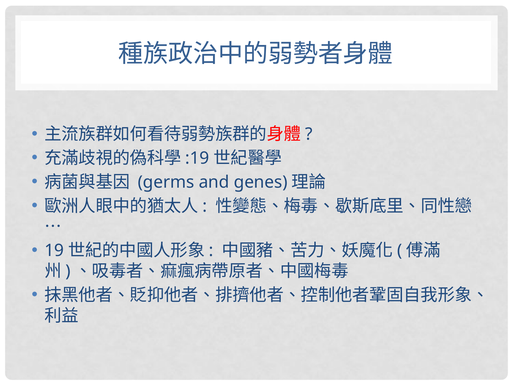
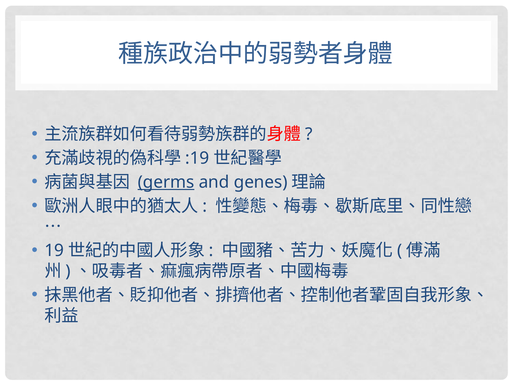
germs underline: none -> present
